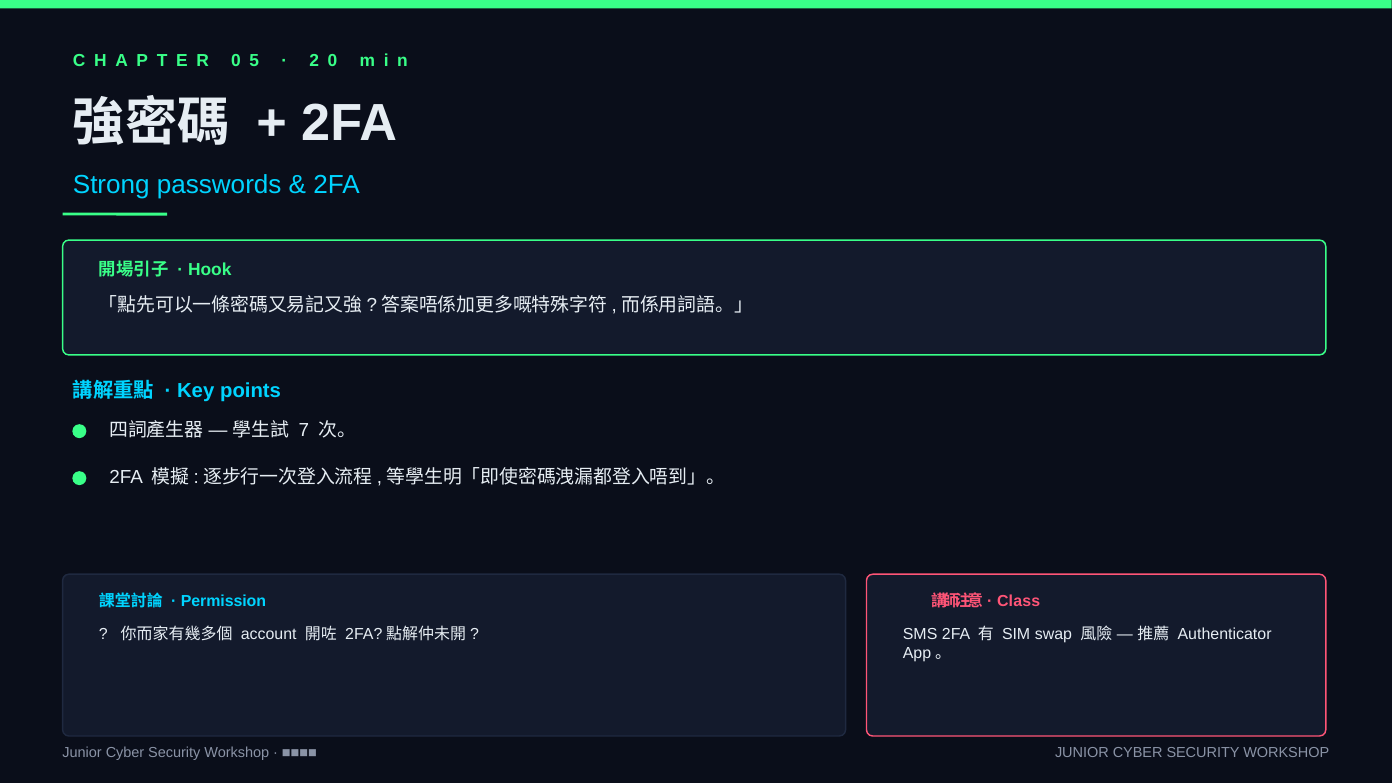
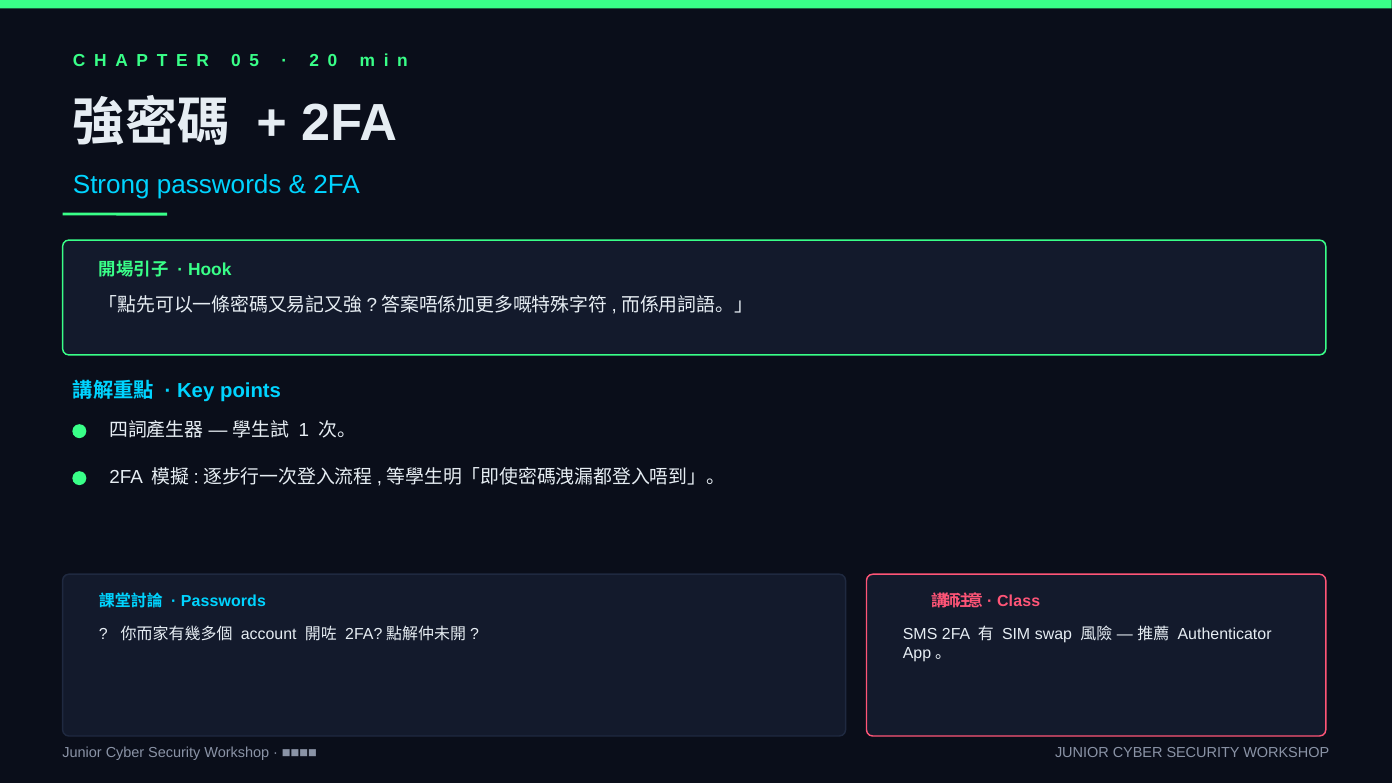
7: 7 -> 1
Permission at (224, 601): Permission -> Passwords
